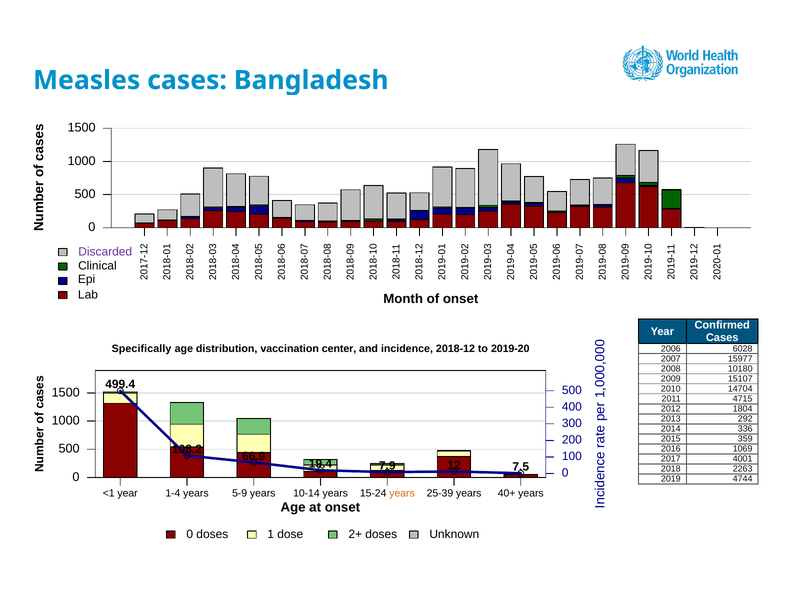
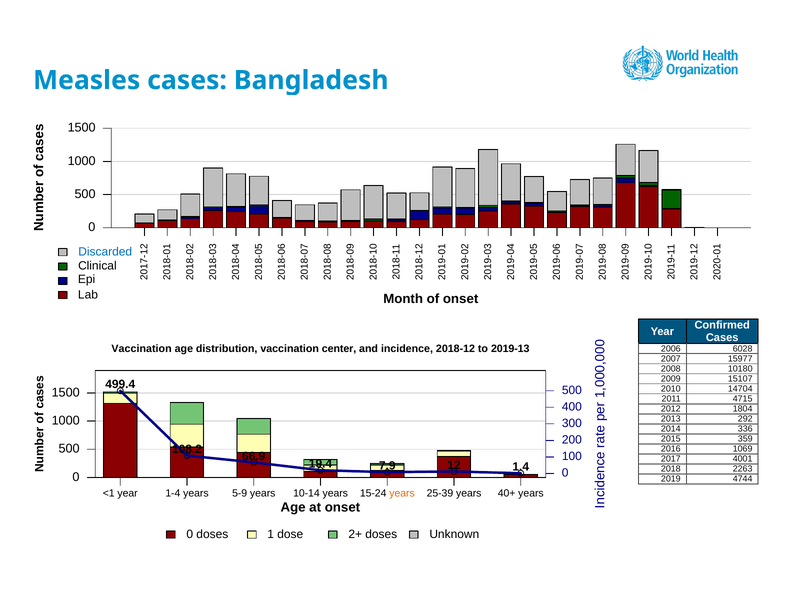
Discarded colour: purple -> blue
Specifically at (142, 349): Specifically -> Vaccination
2019-20: 2019-20 -> 2019-13
7.5: 7.5 -> 1.4
